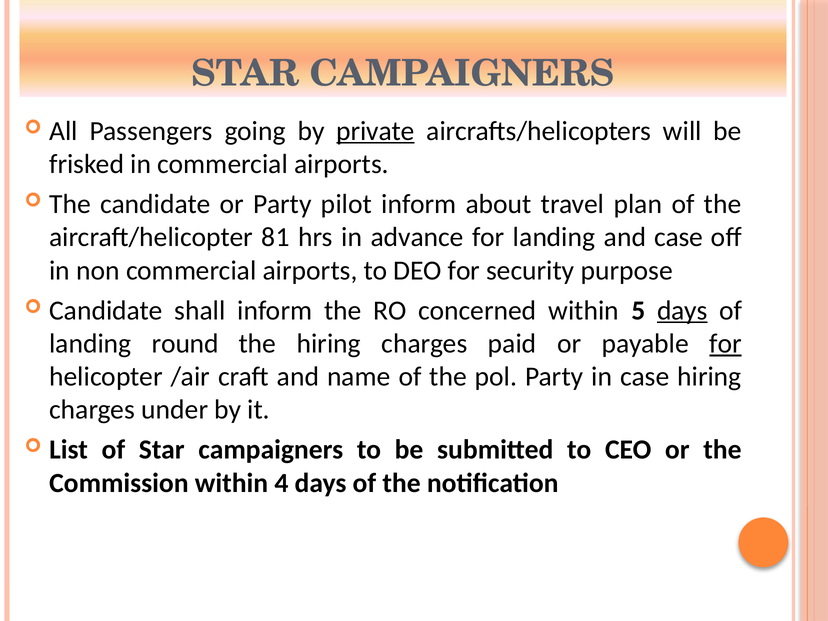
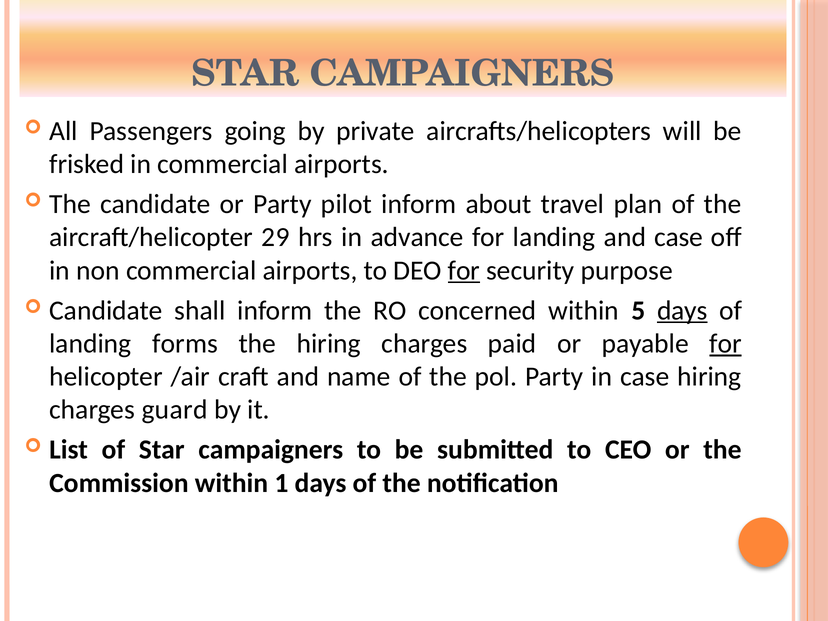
private underline: present -> none
81: 81 -> 29
for at (464, 270) underline: none -> present
round: round -> forms
under: under -> guard
4: 4 -> 1
